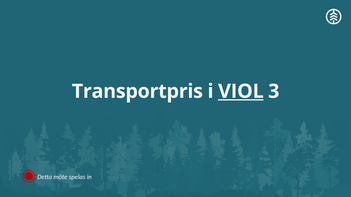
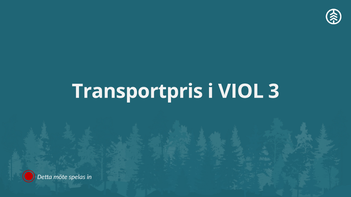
VIOL underline: present -> none
